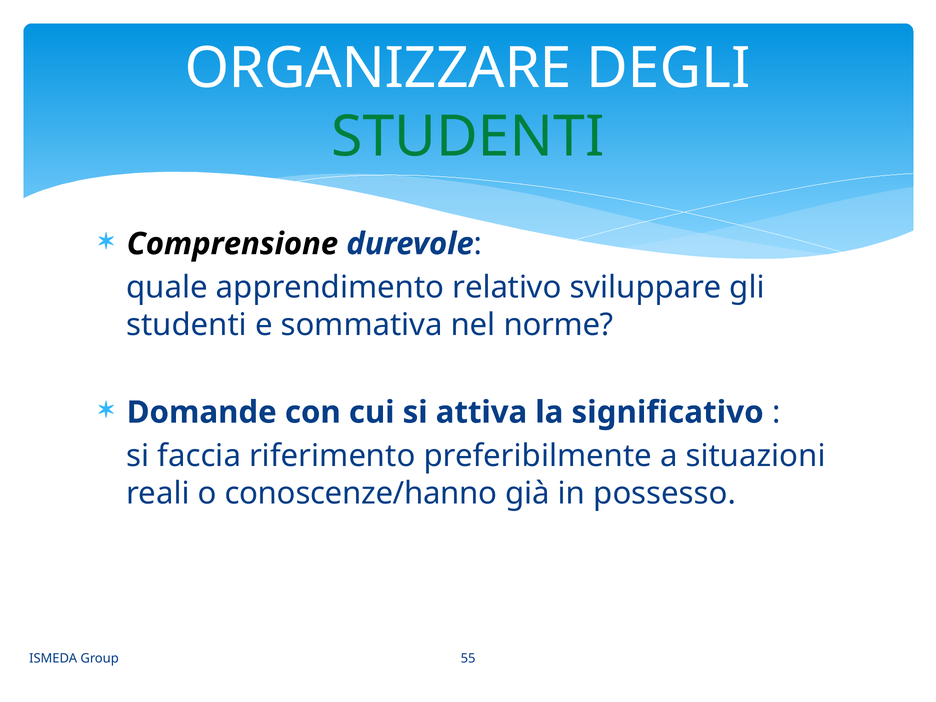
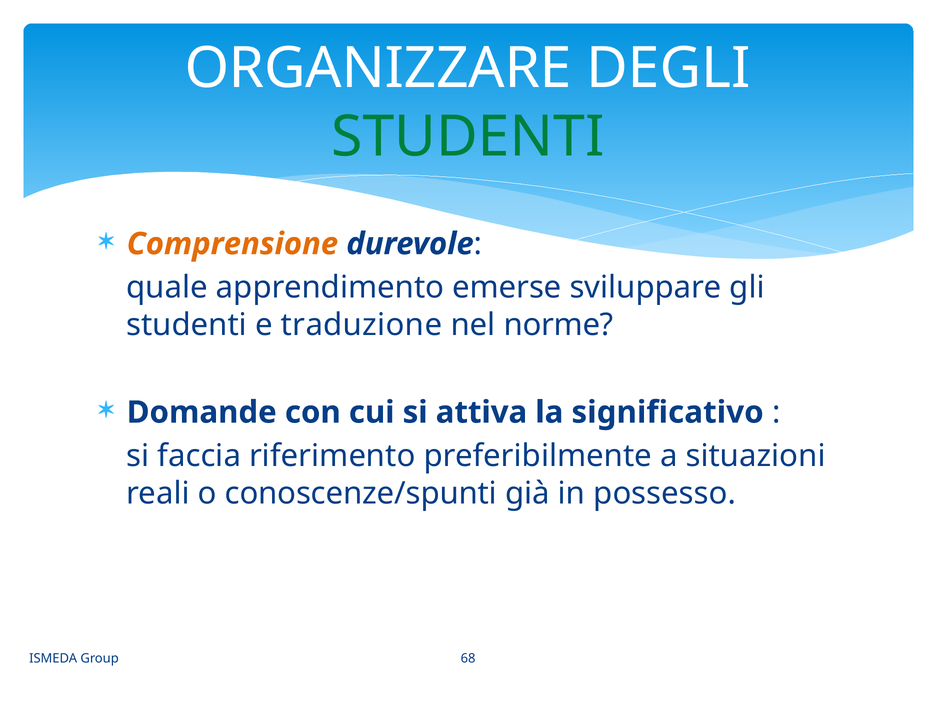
Comprensione colour: black -> orange
relativo: relativo -> emerse
sommativa: sommativa -> traduzione
conoscenze/hanno: conoscenze/hanno -> conoscenze/spunti
55: 55 -> 68
